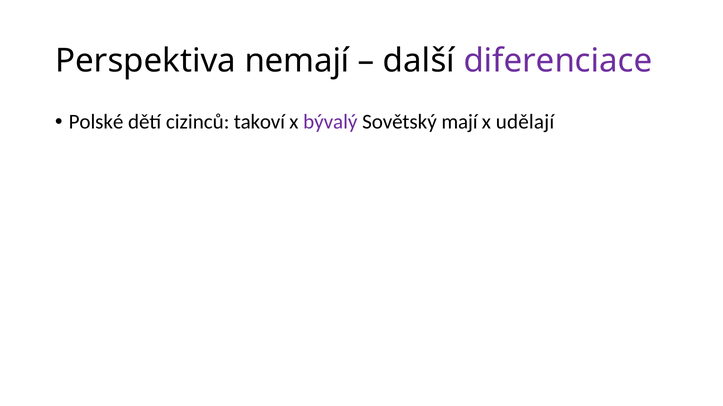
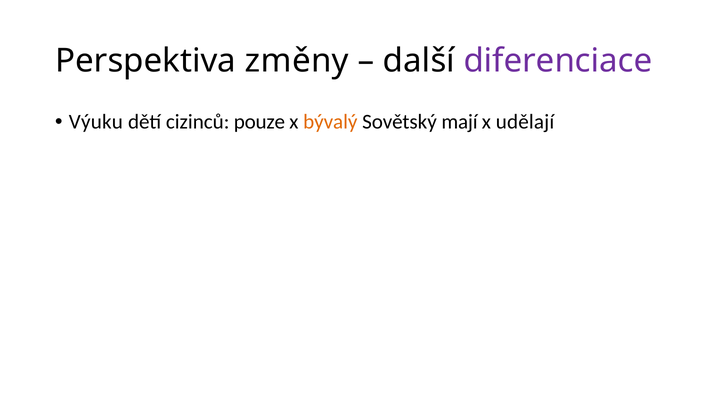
nemají: nemají -> změny
Polské: Polské -> Výuku
takoví: takoví -> pouze
bývalý colour: purple -> orange
